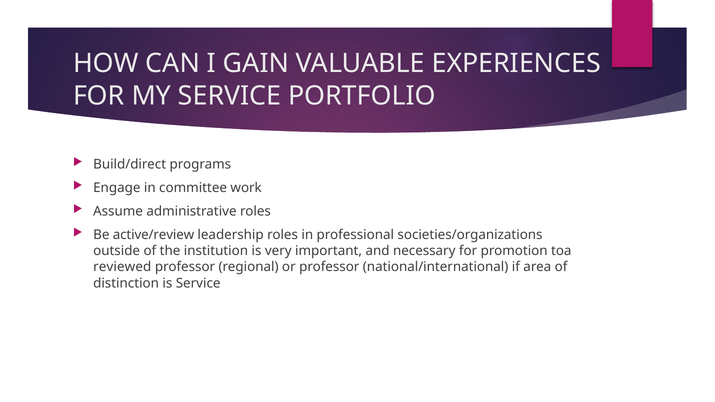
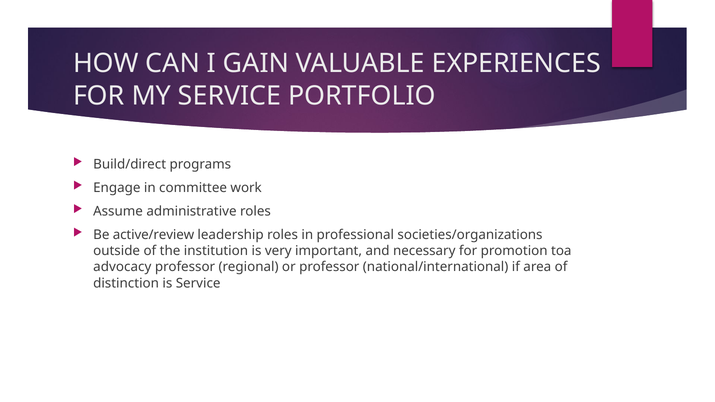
reviewed: reviewed -> advocacy
